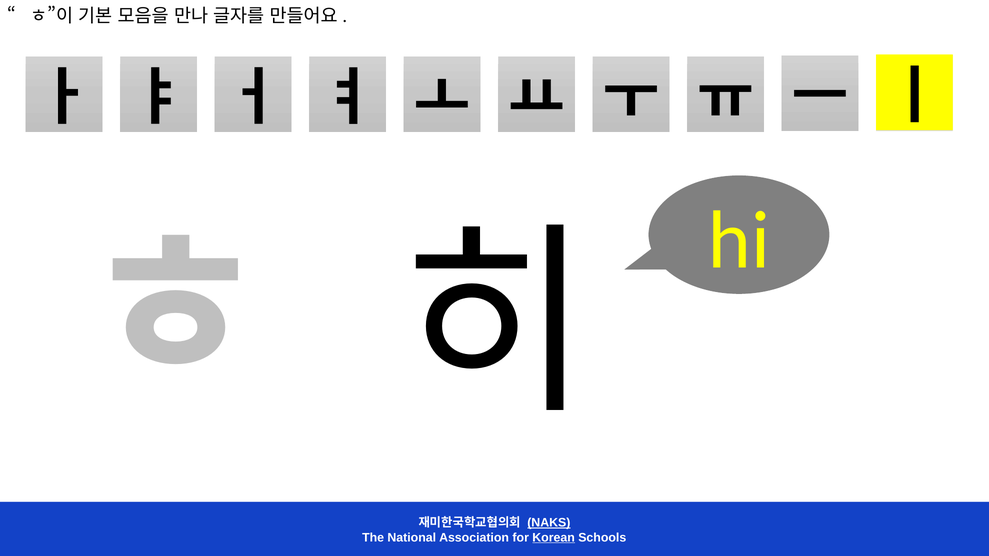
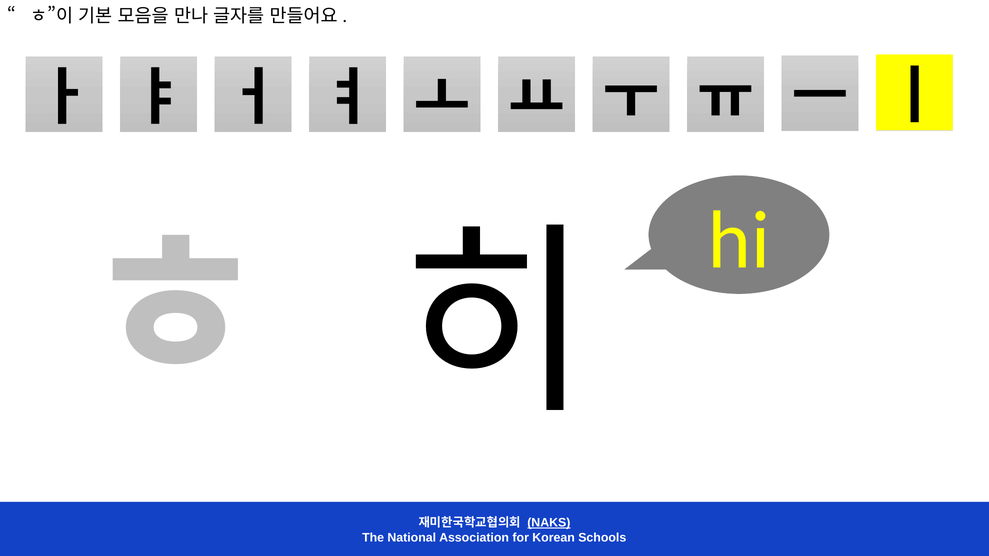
Korean underline: present -> none
